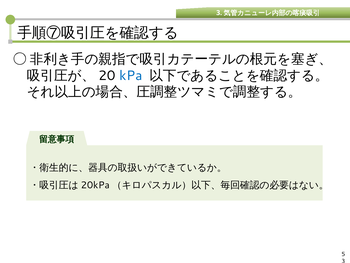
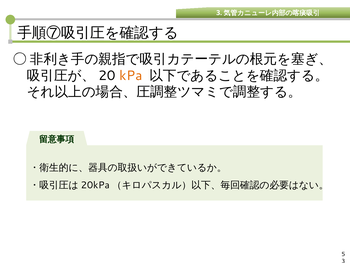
kPa colour: blue -> orange
